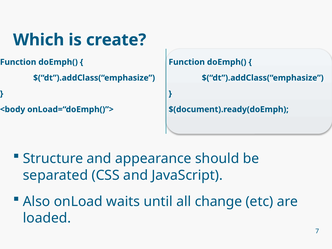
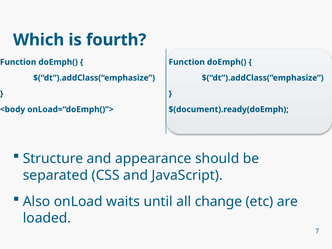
create: create -> fourth
